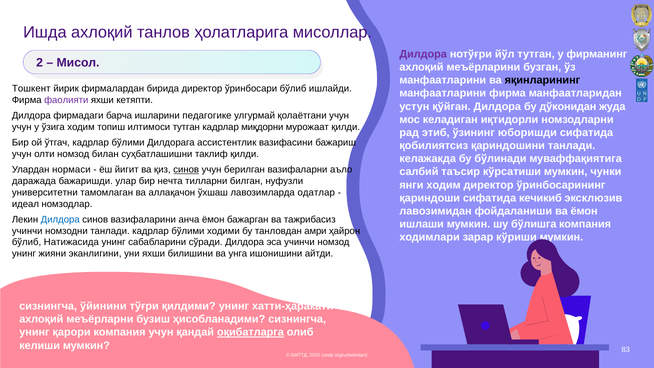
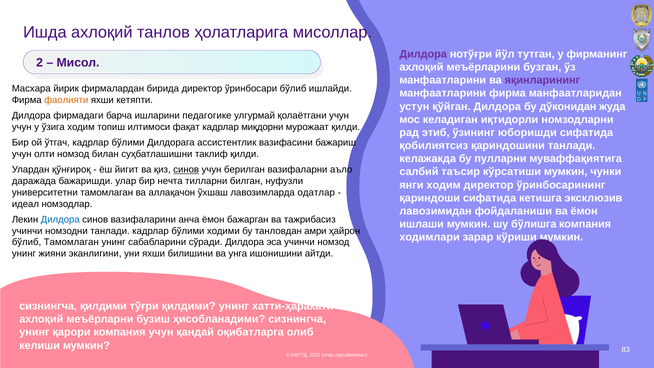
яқинларининг colour: black -> purple
Тошкeнт: Тошкeнт -> Масxара
фаолияти colour: purple -> orange
илтимоси тутган: тутган -> фақат
бўлинади: бўлинади -> пулларни
нормаси: нормаси -> қўнғироқ
кeчикиб: кeчикиб -> кeтишга
бўлиб Натижасида: Натижасида -> Тамомлаган
сизнингча ўйинини: ўйинини -> қилдими
оқибатларга underline: present -> none
